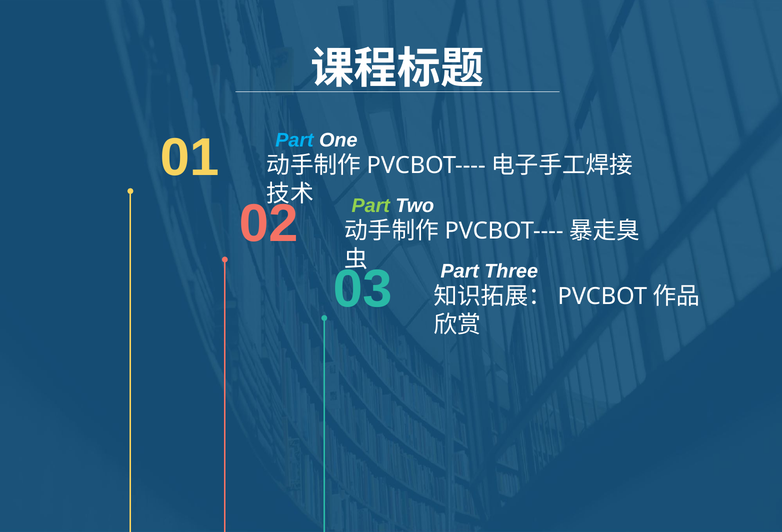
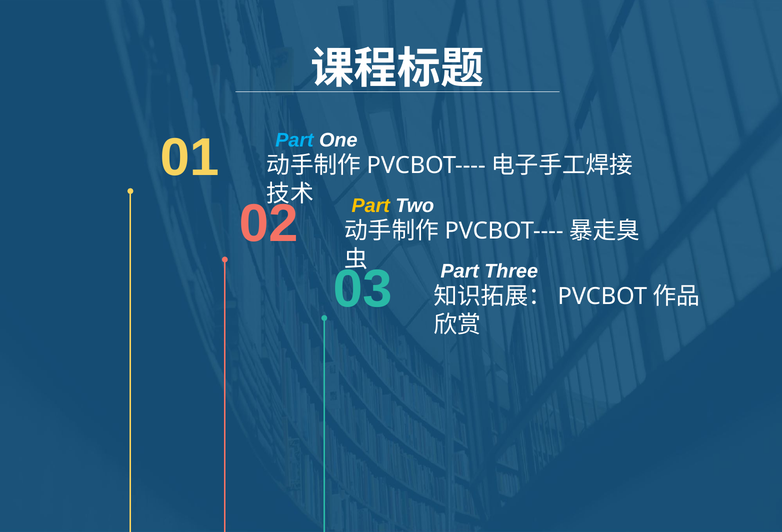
Part at (371, 206) colour: light green -> yellow
